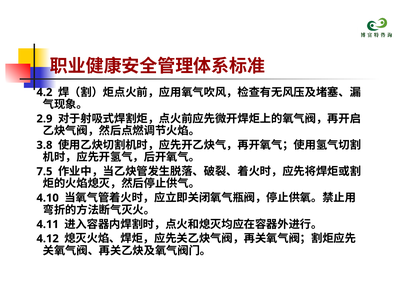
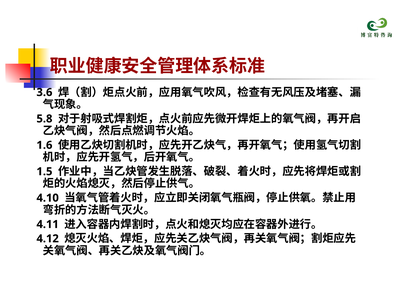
4.2: 4.2 -> 3.6
2.9: 2.9 -> 5.8
3.8: 3.8 -> 1.6
7.5: 7.5 -> 1.5
